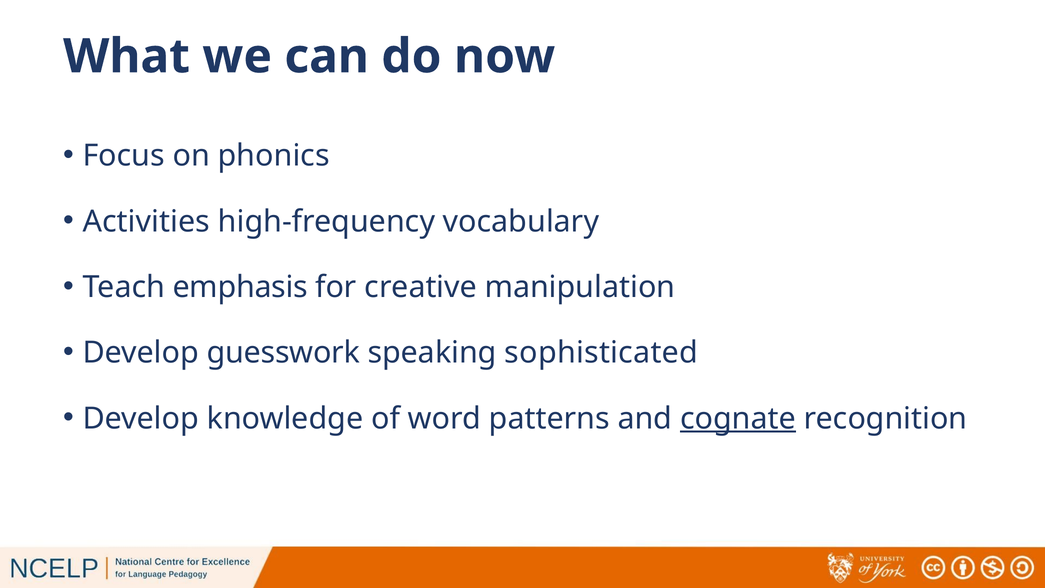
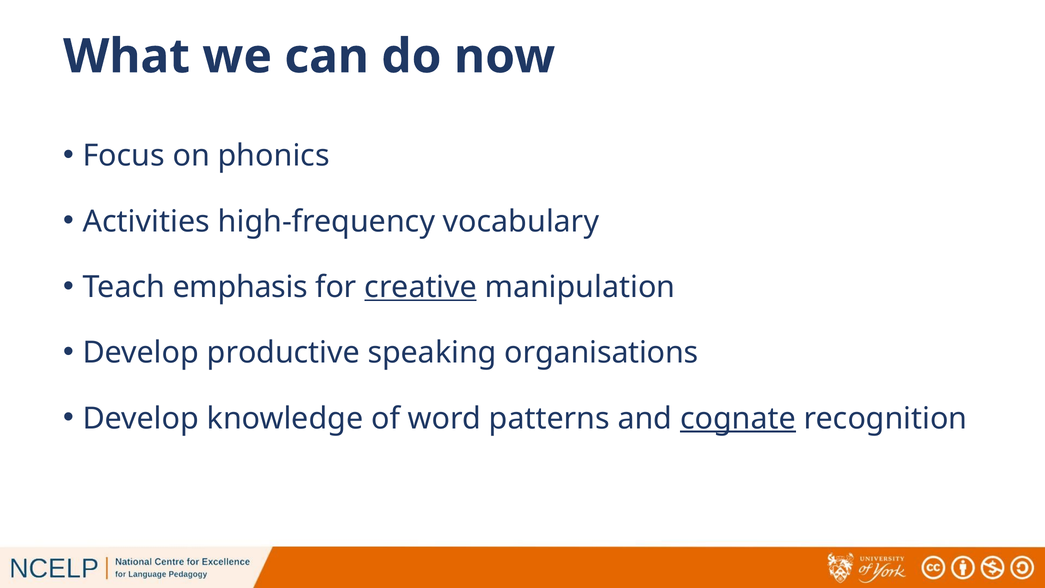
creative underline: none -> present
guesswork: guesswork -> productive
sophisticated: sophisticated -> organisations
